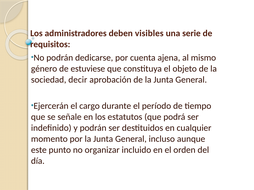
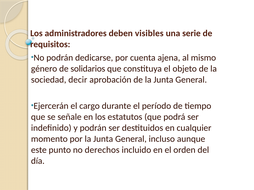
estuviese: estuviese -> solidarios
organizar: organizar -> derechos
